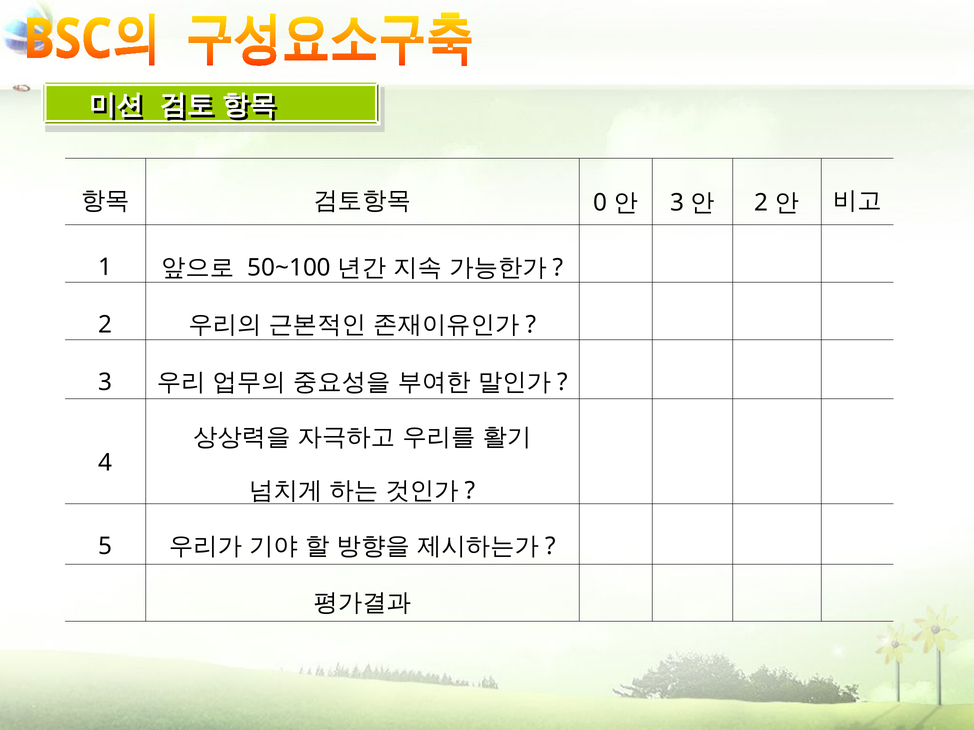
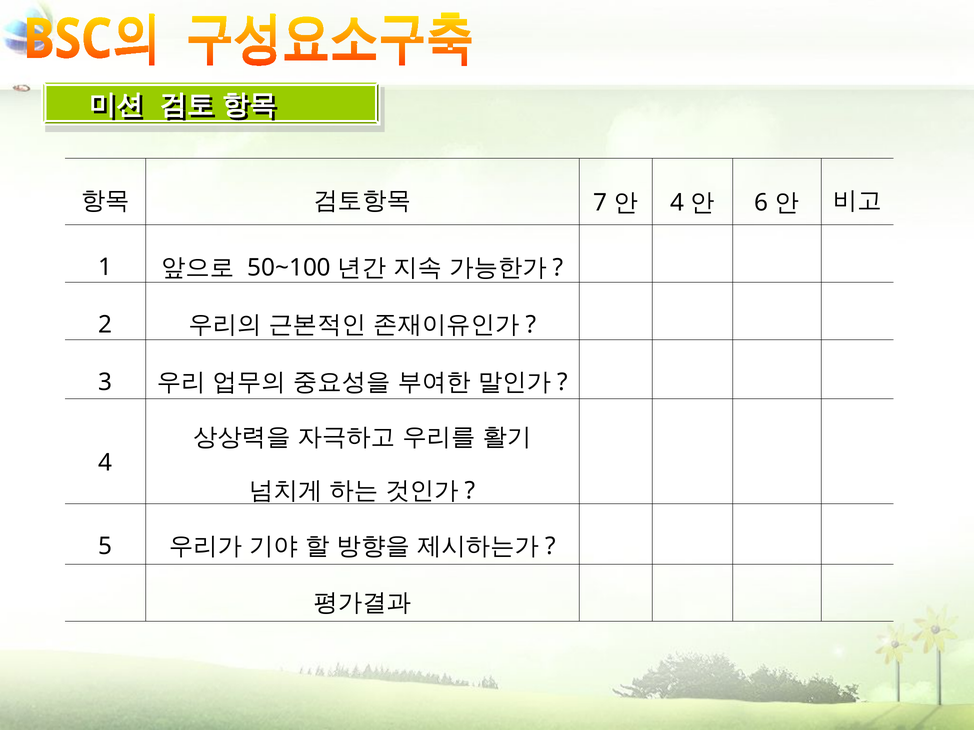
0: 0 -> 7
3 at (677, 203): 3 -> 4
2 at (761, 203): 2 -> 6
